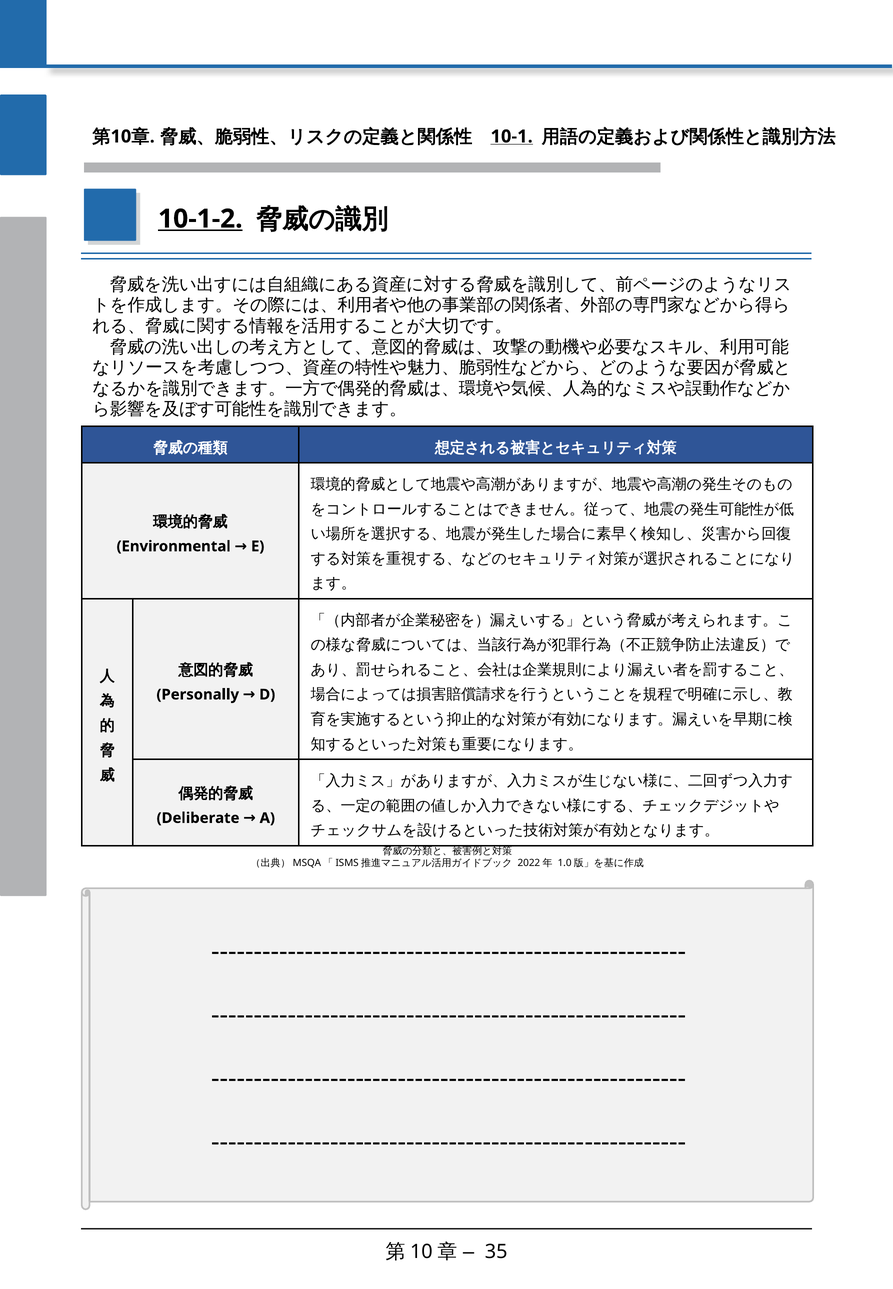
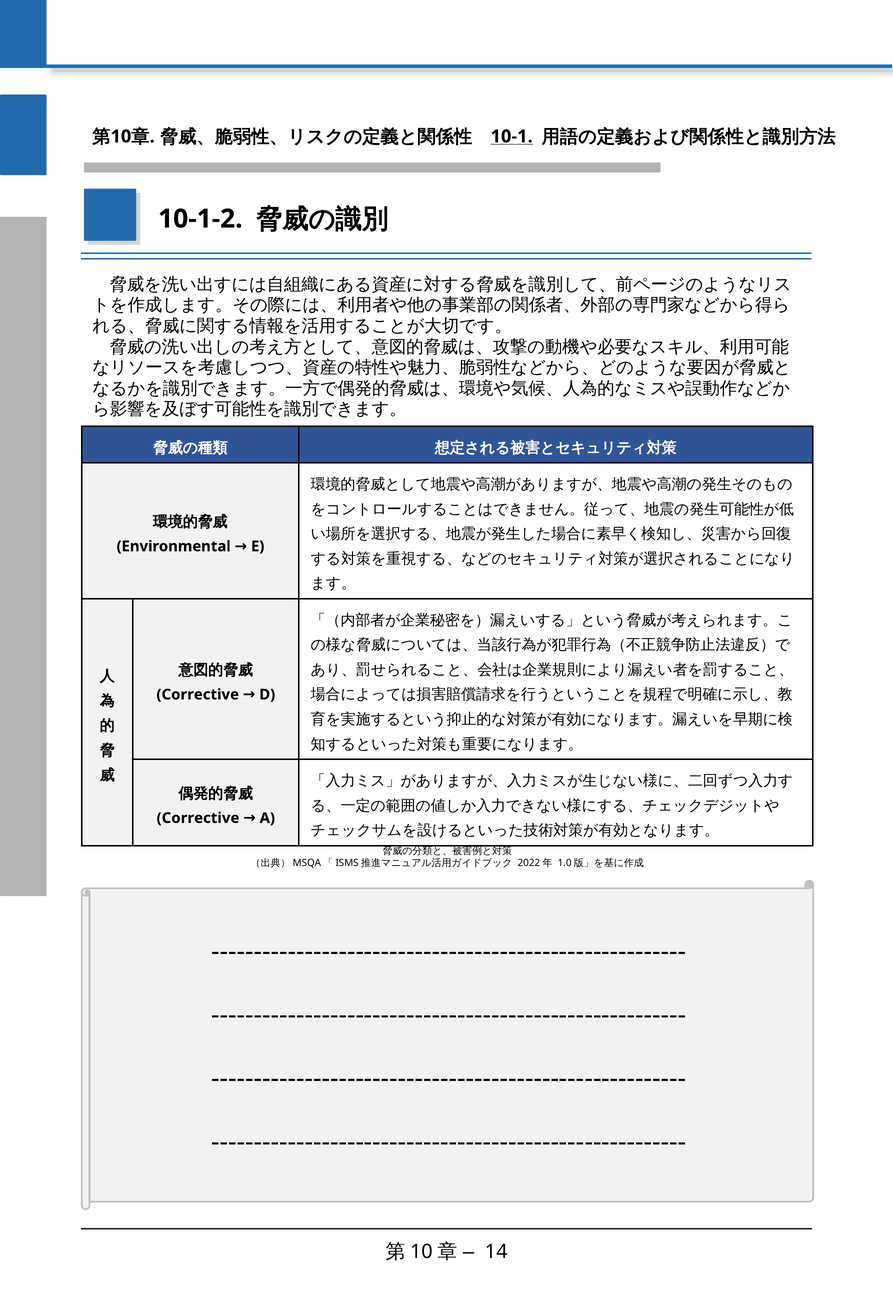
10-1-2 underline: present -> none
Personally at (198, 695): Personally -> Corrective
Deliberate at (198, 819): Deliberate -> Corrective
35: 35 -> 14
